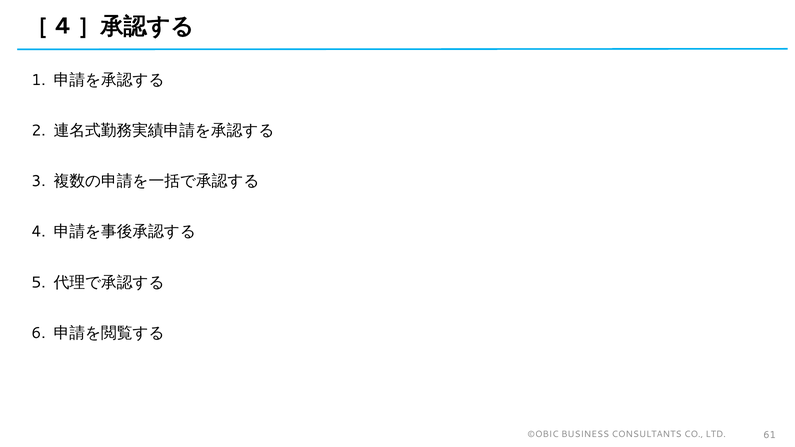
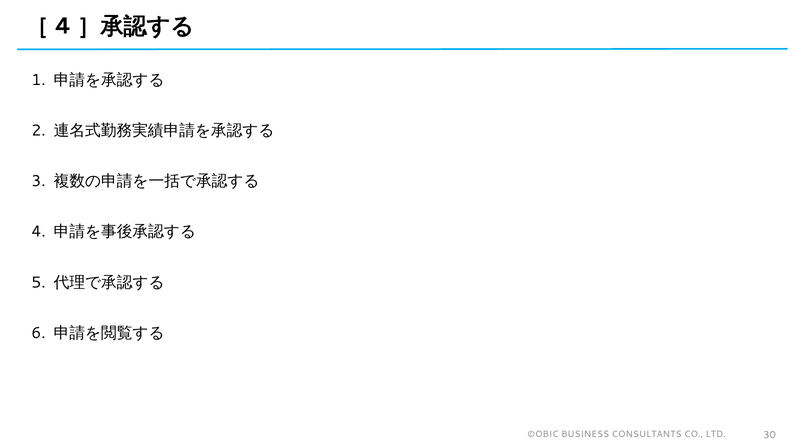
61: 61 -> 30
